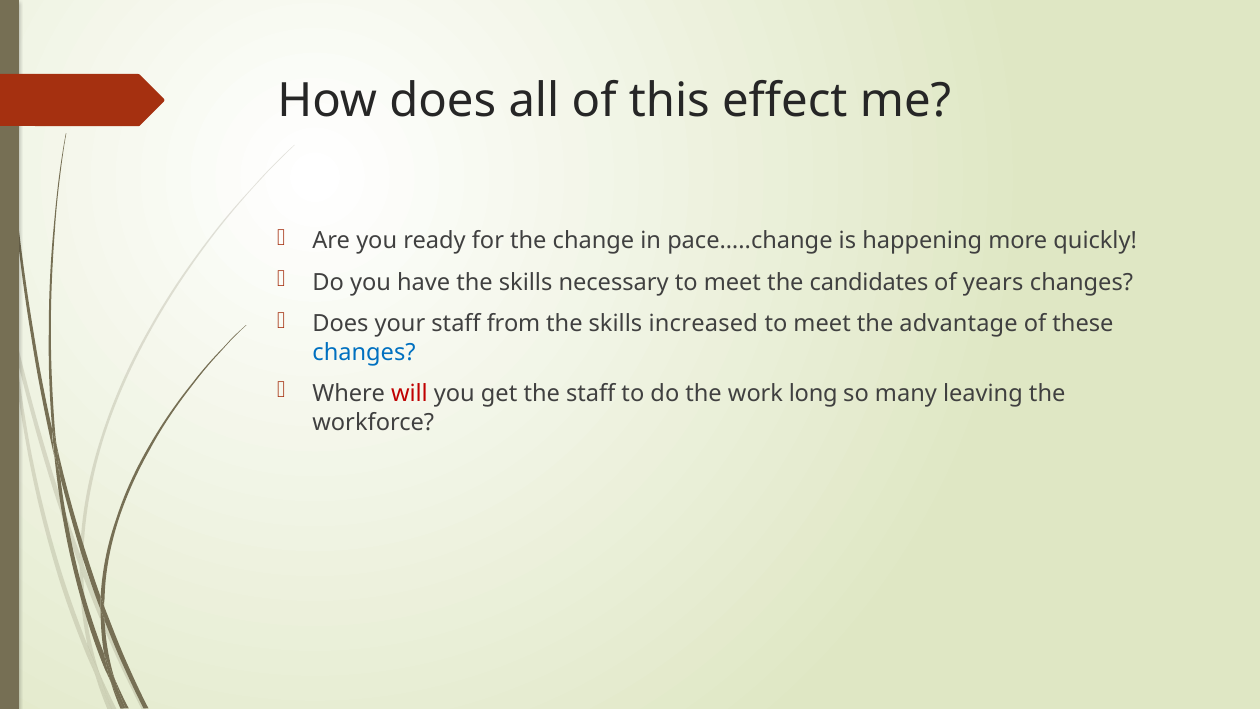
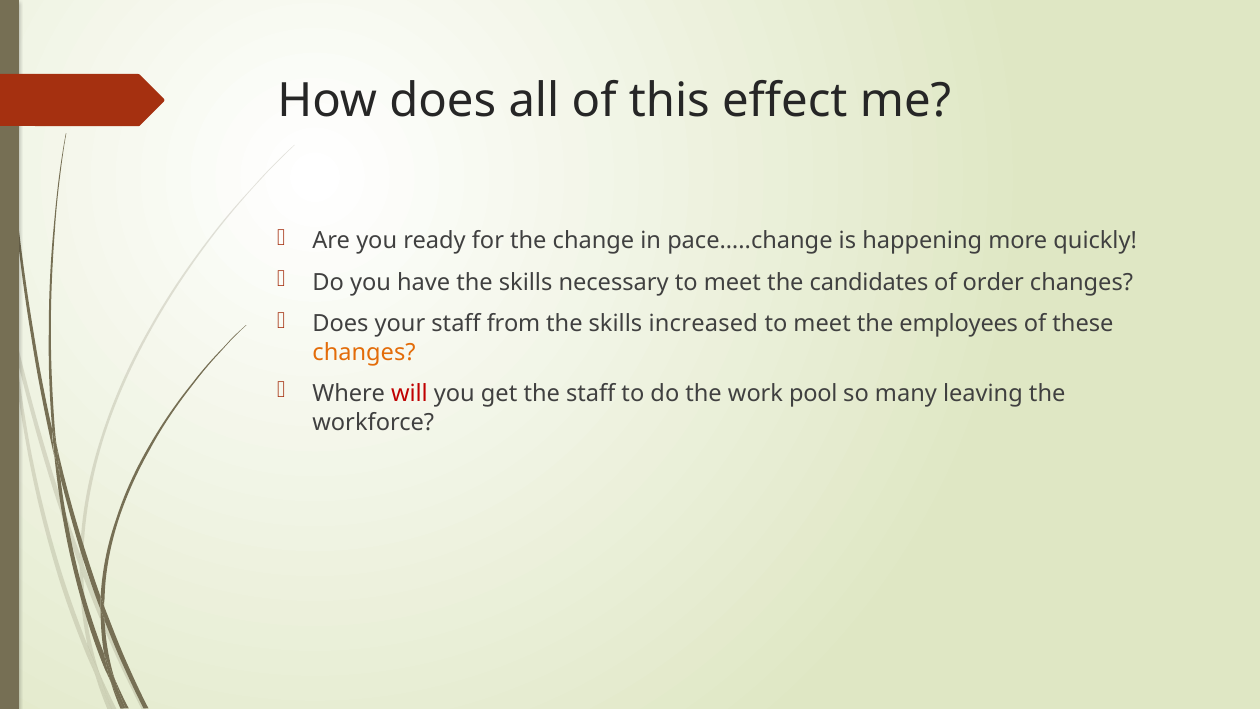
years: years -> order
advantage: advantage -> employees
changes at (364, 352) colour: blue -> orange
long: long -> pool
